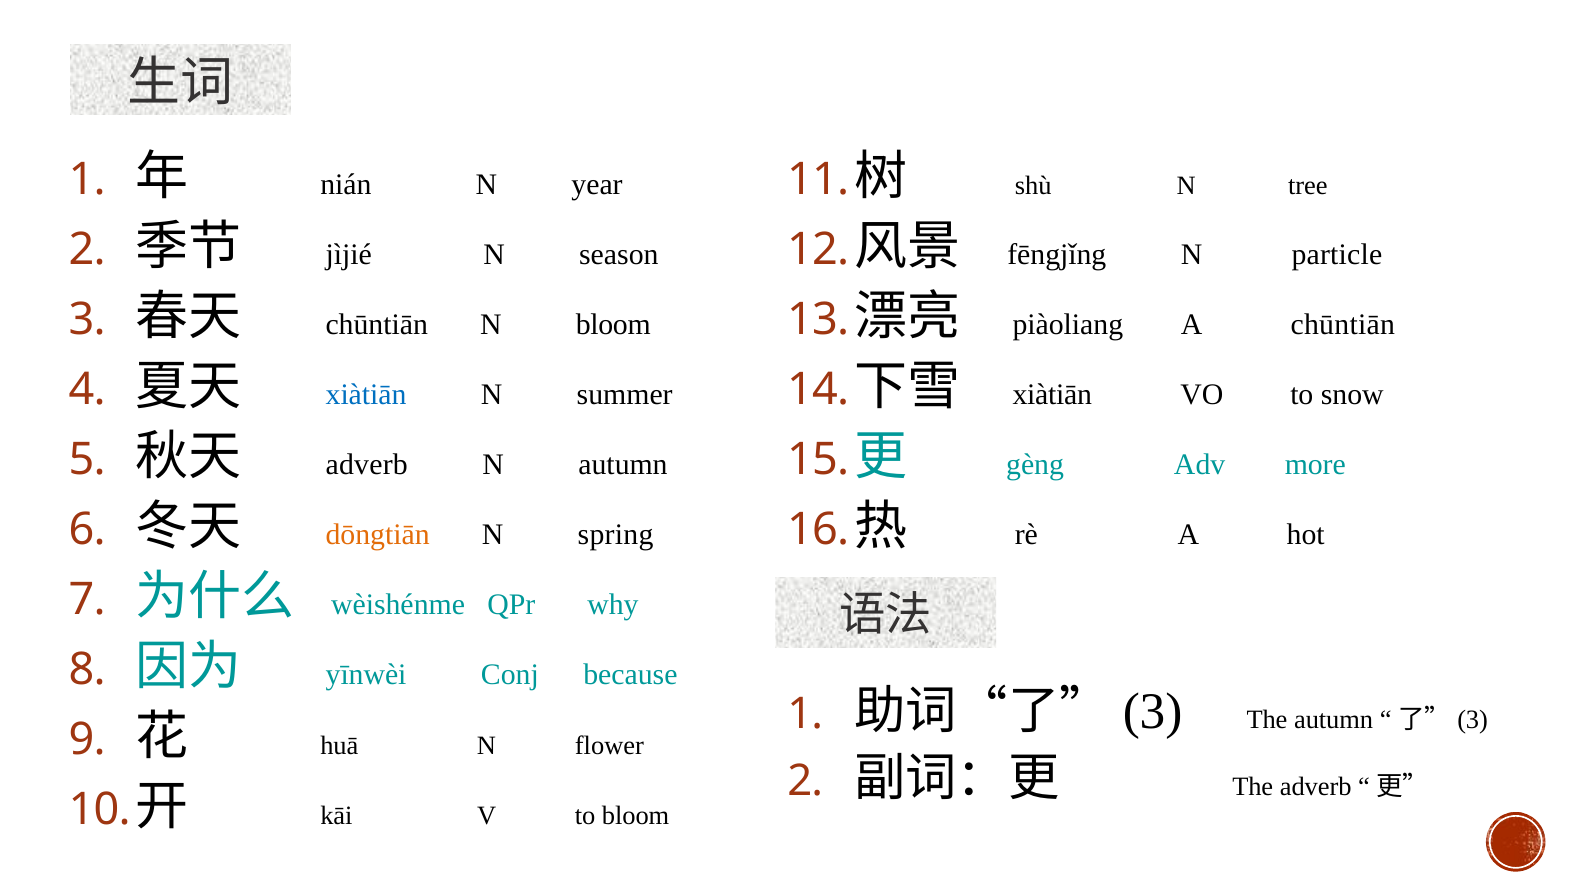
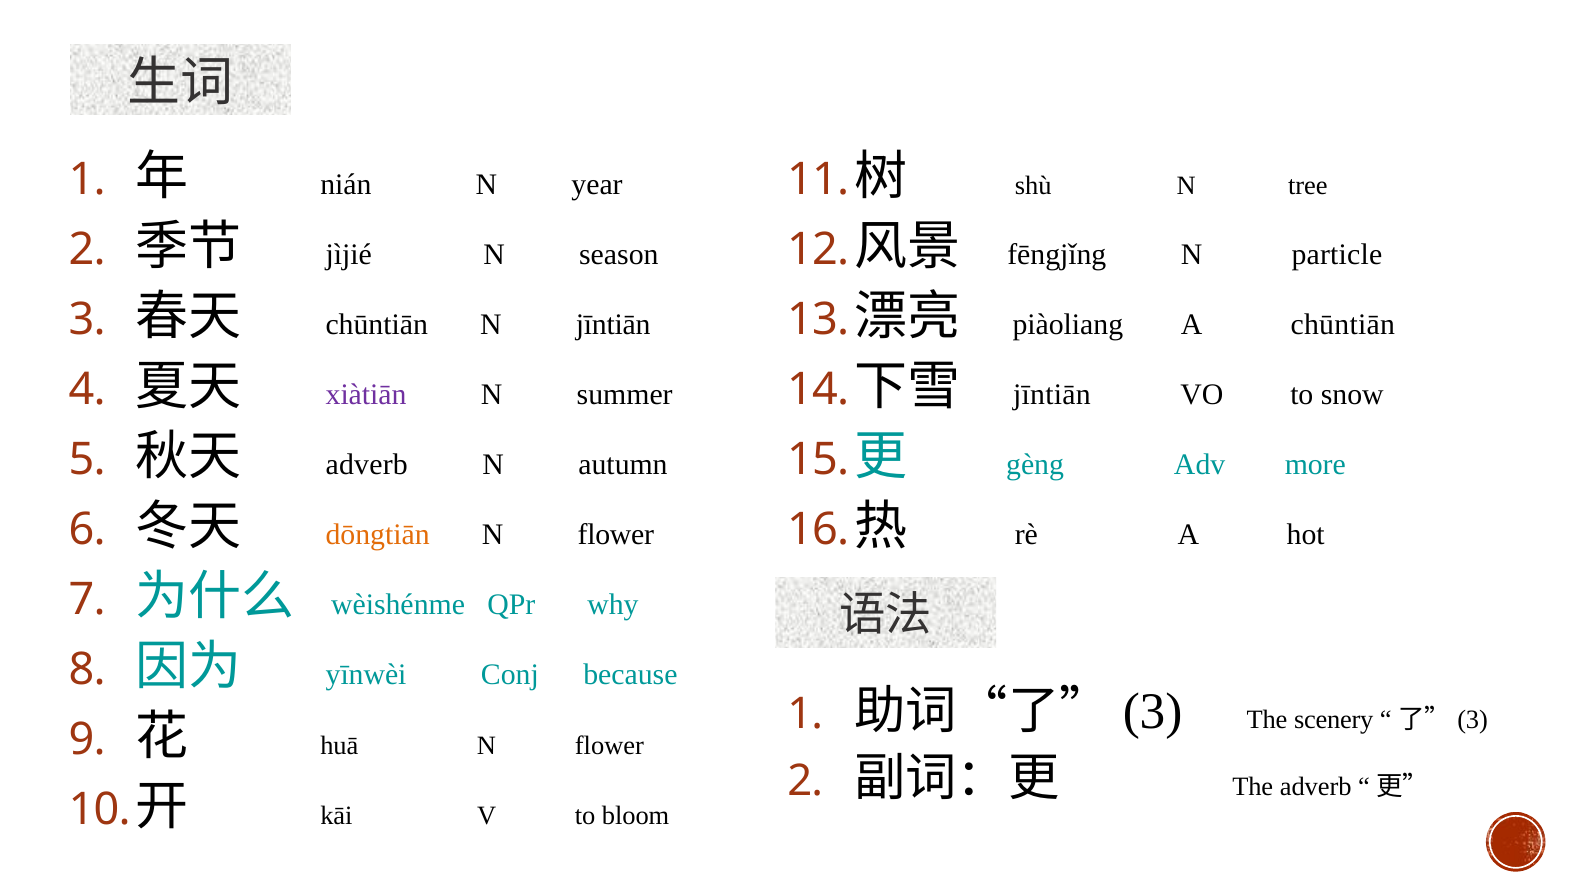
N bloom: bloom -> jīntiān
xiàtiān at (366, 395) colour: blue -> purple
xiàtiān at (1052, 395): xiàtiān -> jīntiān
spring at (616, 535): spring -> flower
The autumn: autumn -> scenery
